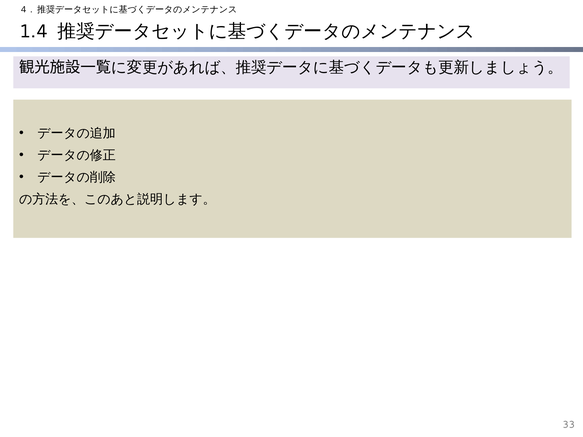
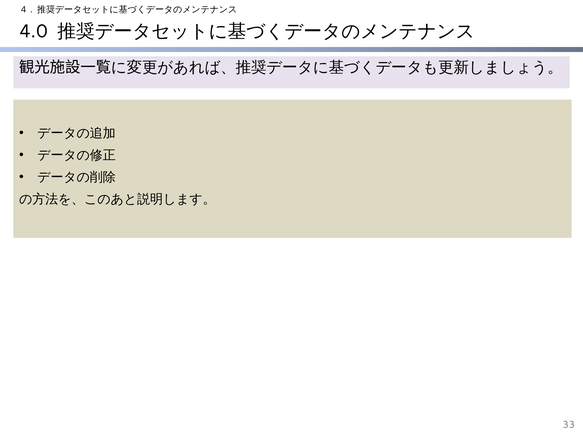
1.4: 1.4 -> 4.0
